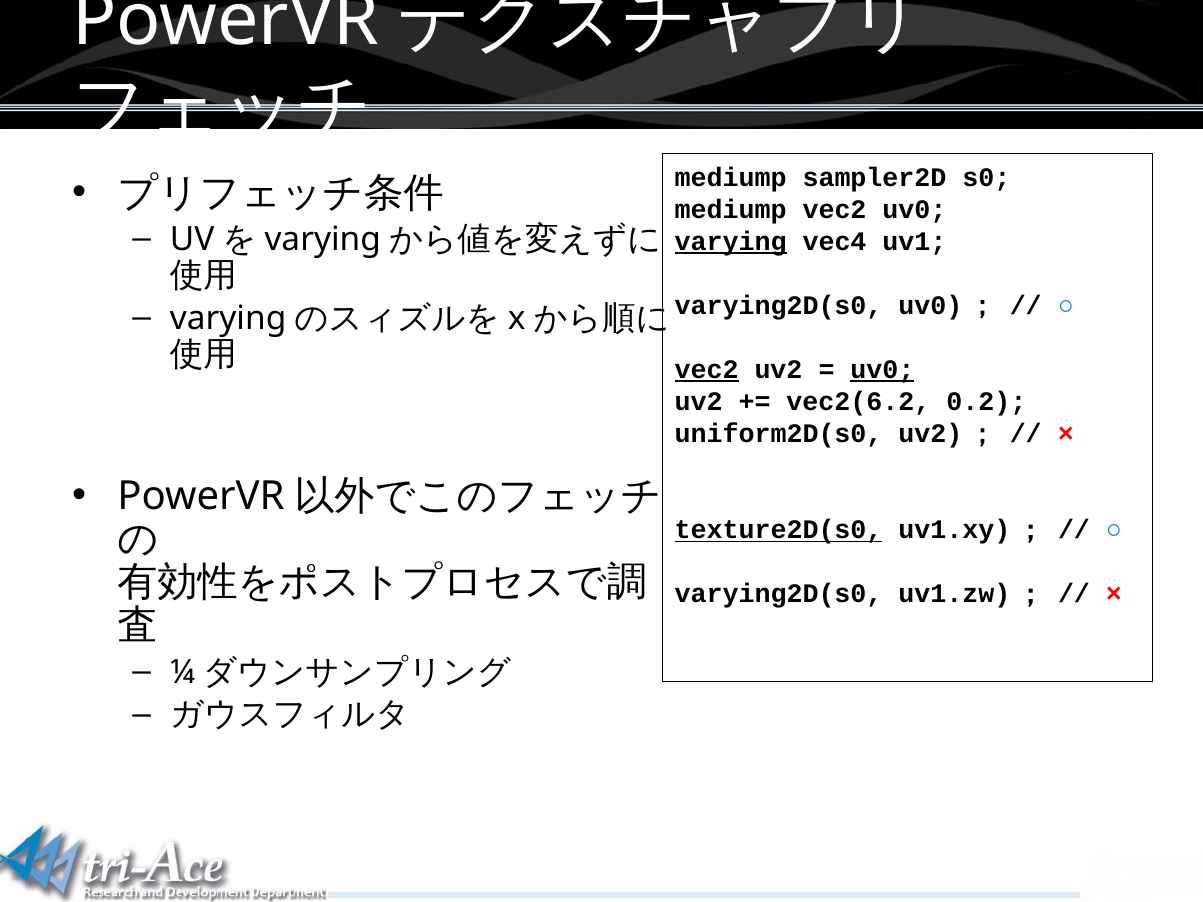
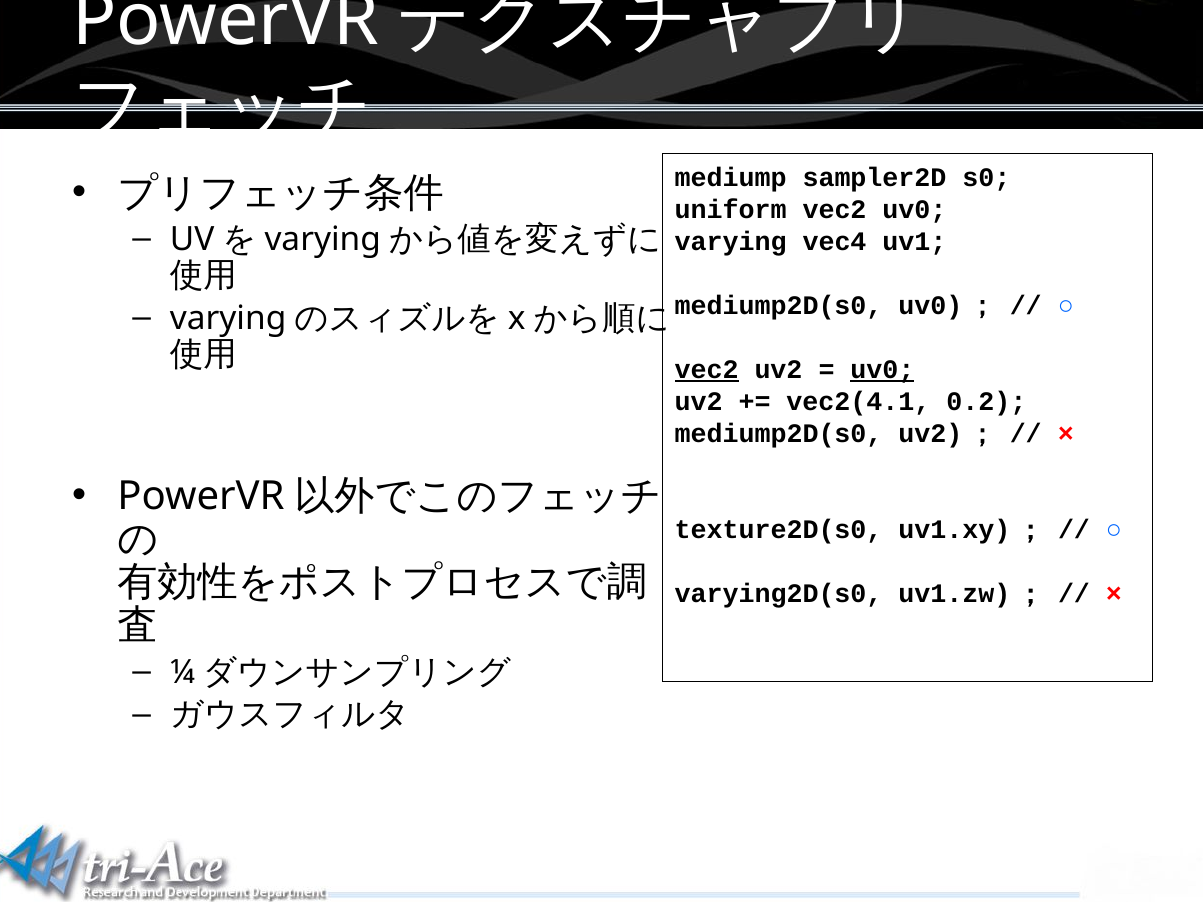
mediump at (731, 209): mediump -> uniform
varying underline: present -> none
varying2D(s0 at (779, 306): varying2D(s0 -> mediump2D(s0
vec2(6.2: vec2(6.2 -> vec2(4.1
uniform2D(s0 at (779, 434): uniform2D(s0 -> mediump2D(s0
texture2D(s0 underline: present -> none
